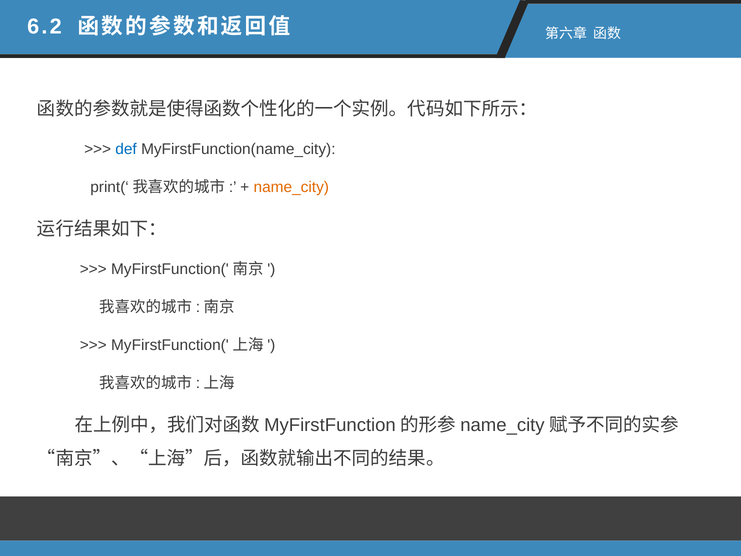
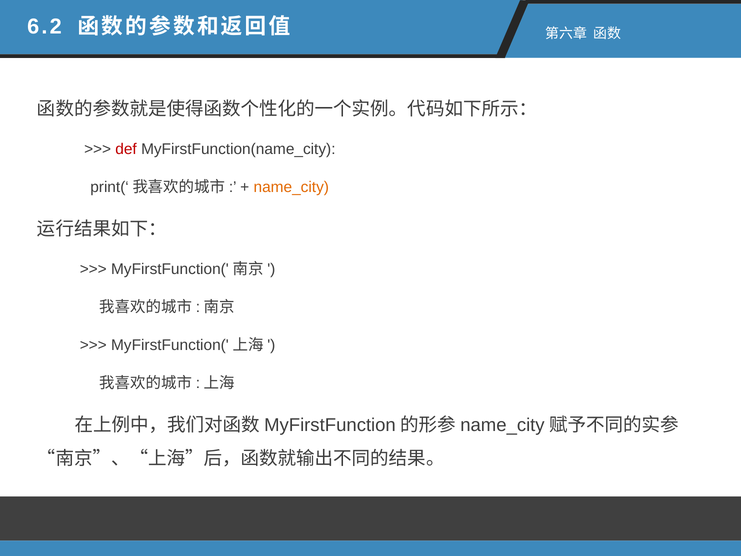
def colour: blue -> red
